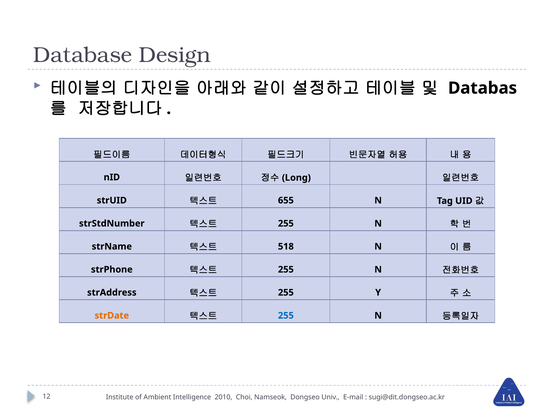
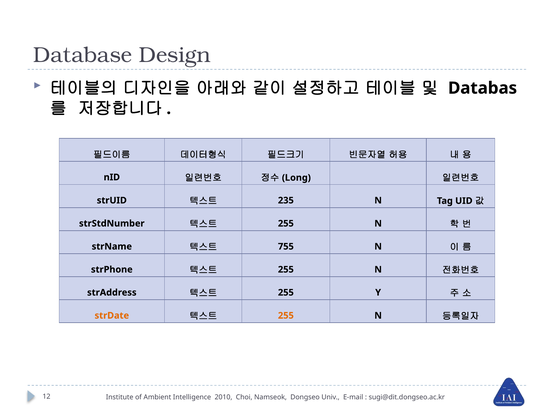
655: 655 -> 235
518: 518 -> 755
255 at (286, 315) colour: blue -> orange
